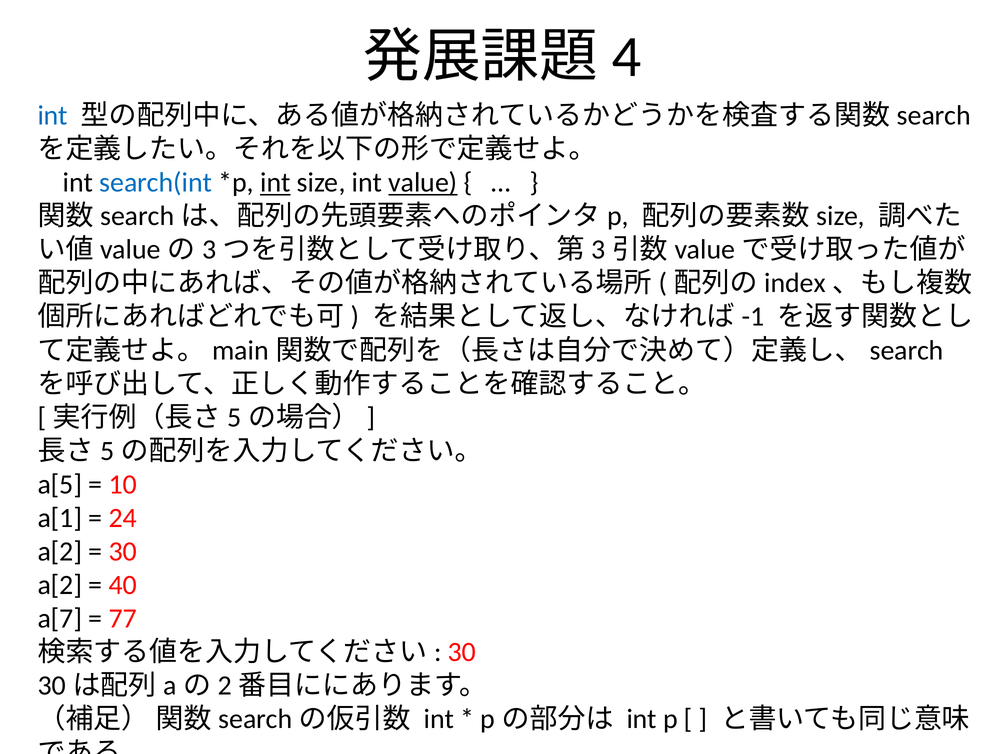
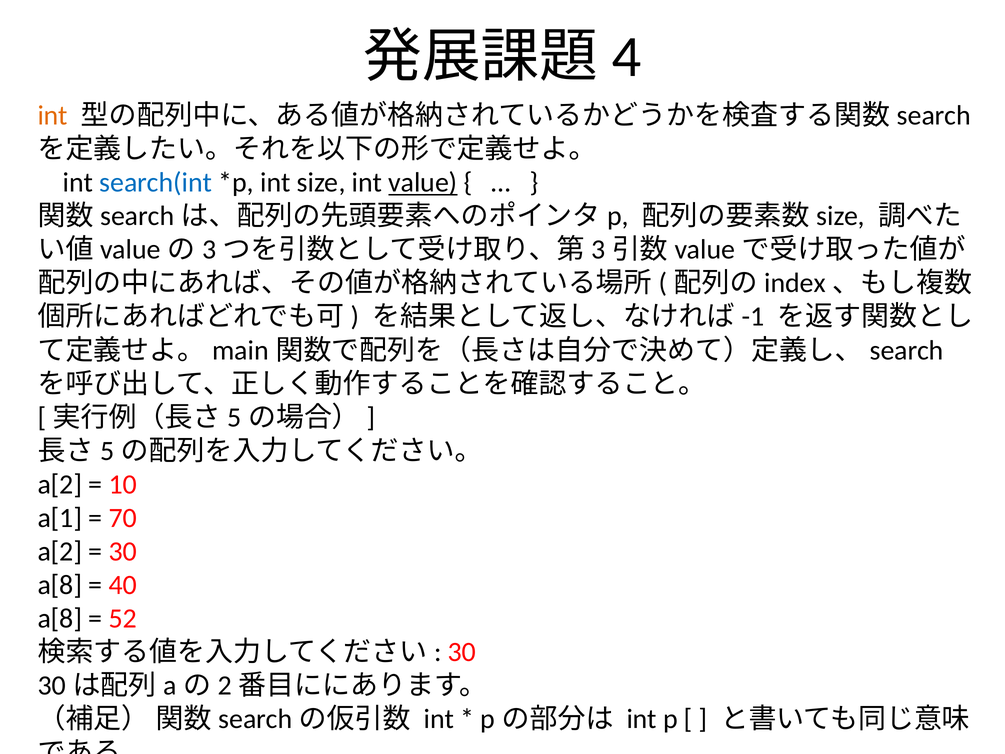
int at (53, 116) colour: blue -> orange
int at (275, 183) underline: present -> none
a[5 at (60, 484): a[5 -> a[2
24: 24 -> 70
a[2 at (60, 585): a[2 -> a[8
a[7 at (60, 618): a[7 -> a[8
77: 77 -> 52
